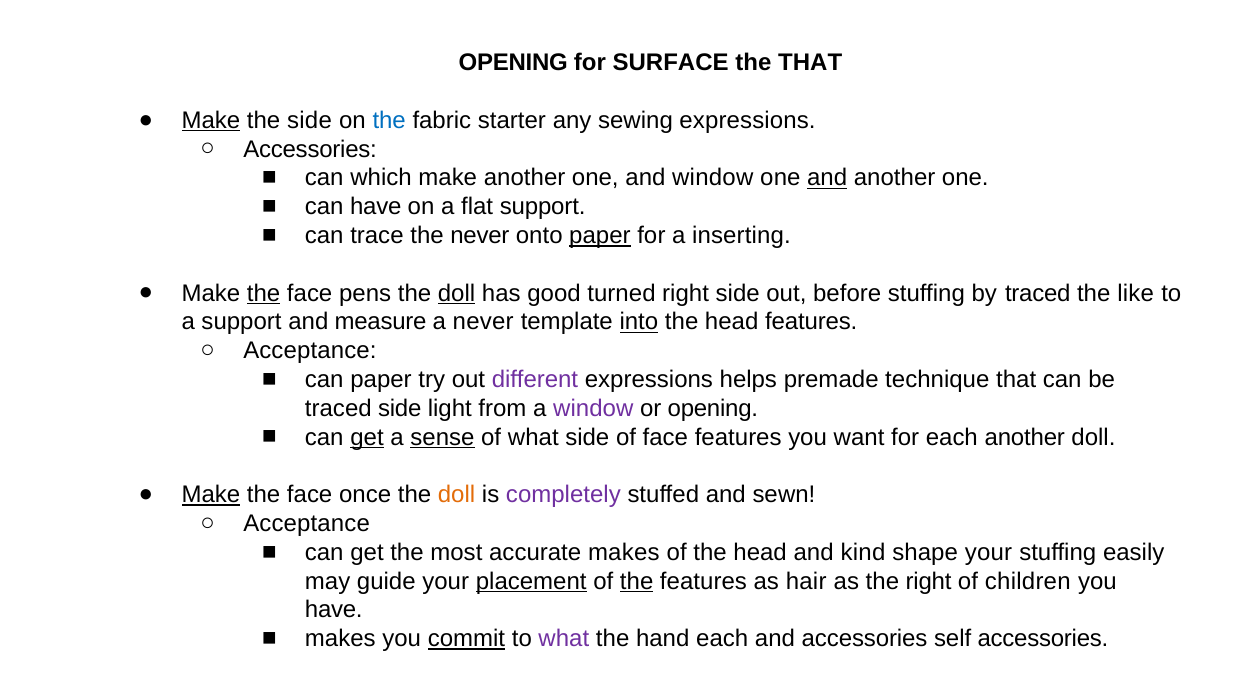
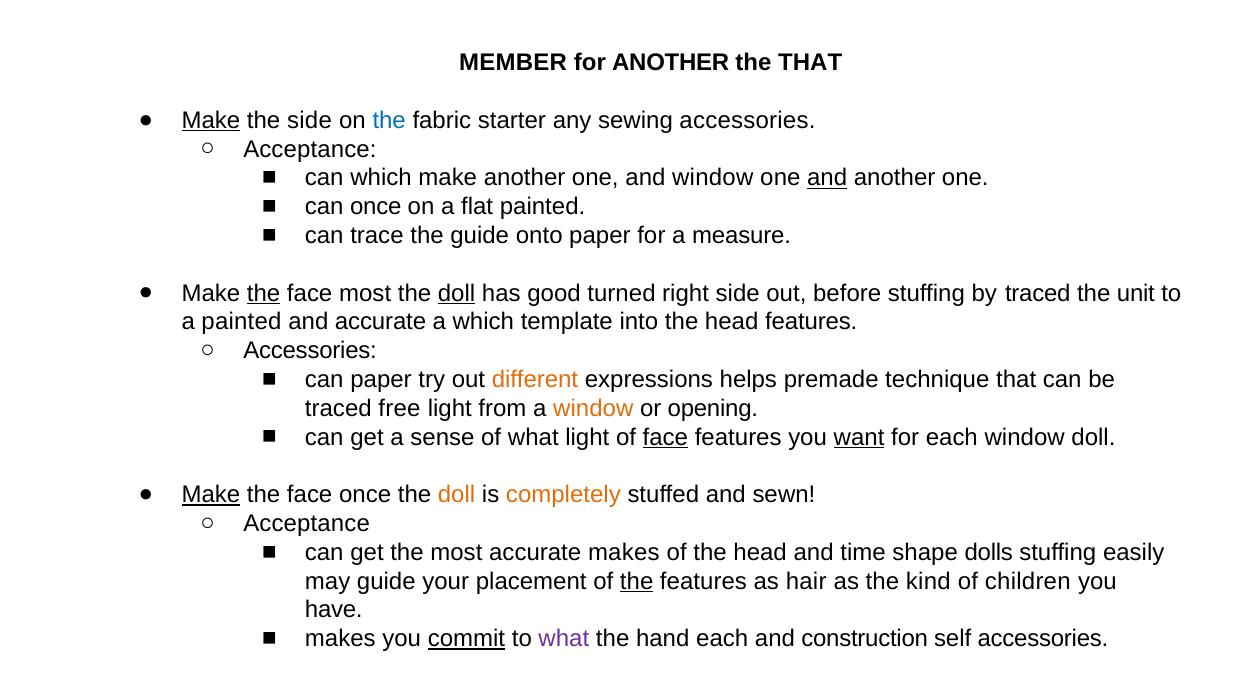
OPENING at (513, 63): OPENING -> MEMBER
for SURFACE: SURFACE -> ANOTHER
sewing expressions: expressions -> accessories
Accessories at (310, 149): Accessories -> Acceptance
can have: have -> once
flat support: support -> painted
the never: never -> guide
paper at (600, 236) underline: present -> none
inserting: inserting -> measure
face pens: pens -> most
like: like -> unit
a support: support -> painted
and measure: measure -> accurate
a never: never -> which
into underline: present -> none
Acceptance at (310, 351): Acceptance -> Accessories
different colour: purple -> orange
traced side: side -> free
window at (593, 408) colour: purple -> orange
get at (367, 437) underline: present -> none
sense underline: present -> none
what side: side -> light
face at (665, 437) underline: none -> present
want underline: none -> present
each another: another -> window
completely colour: purple -> orange
kind: kind -> time
shape your: your -> dolls
placement underline: present -> none
the right: right -> kind
and accessories: accessories -> construction
